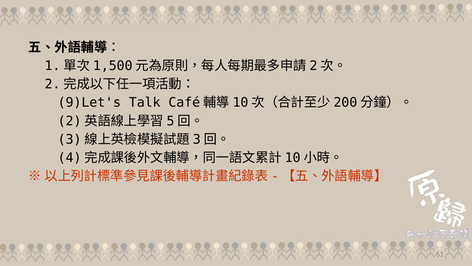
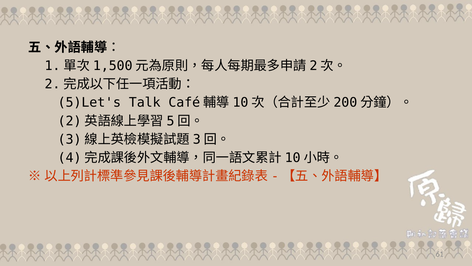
9)Let's: 9)Let's -> 5)Let's
